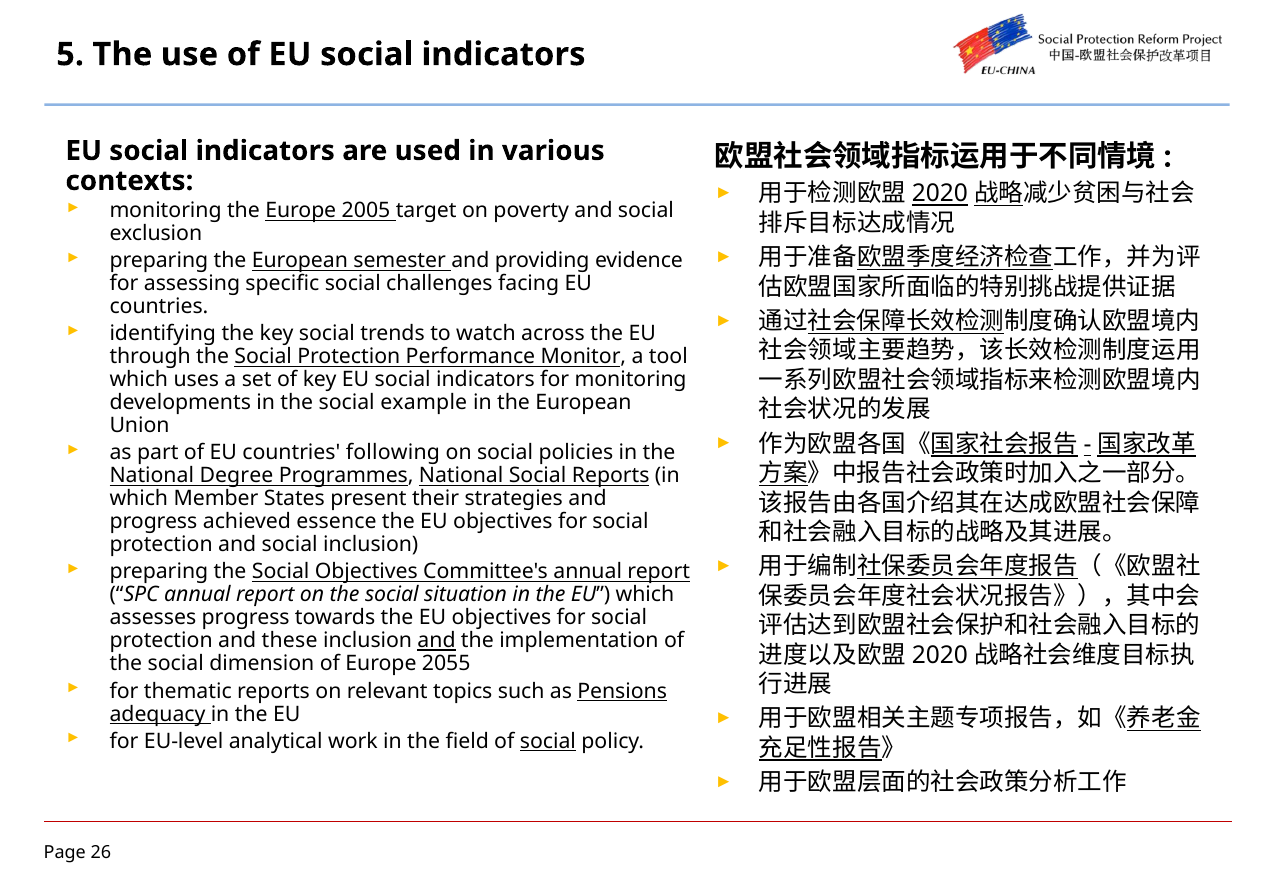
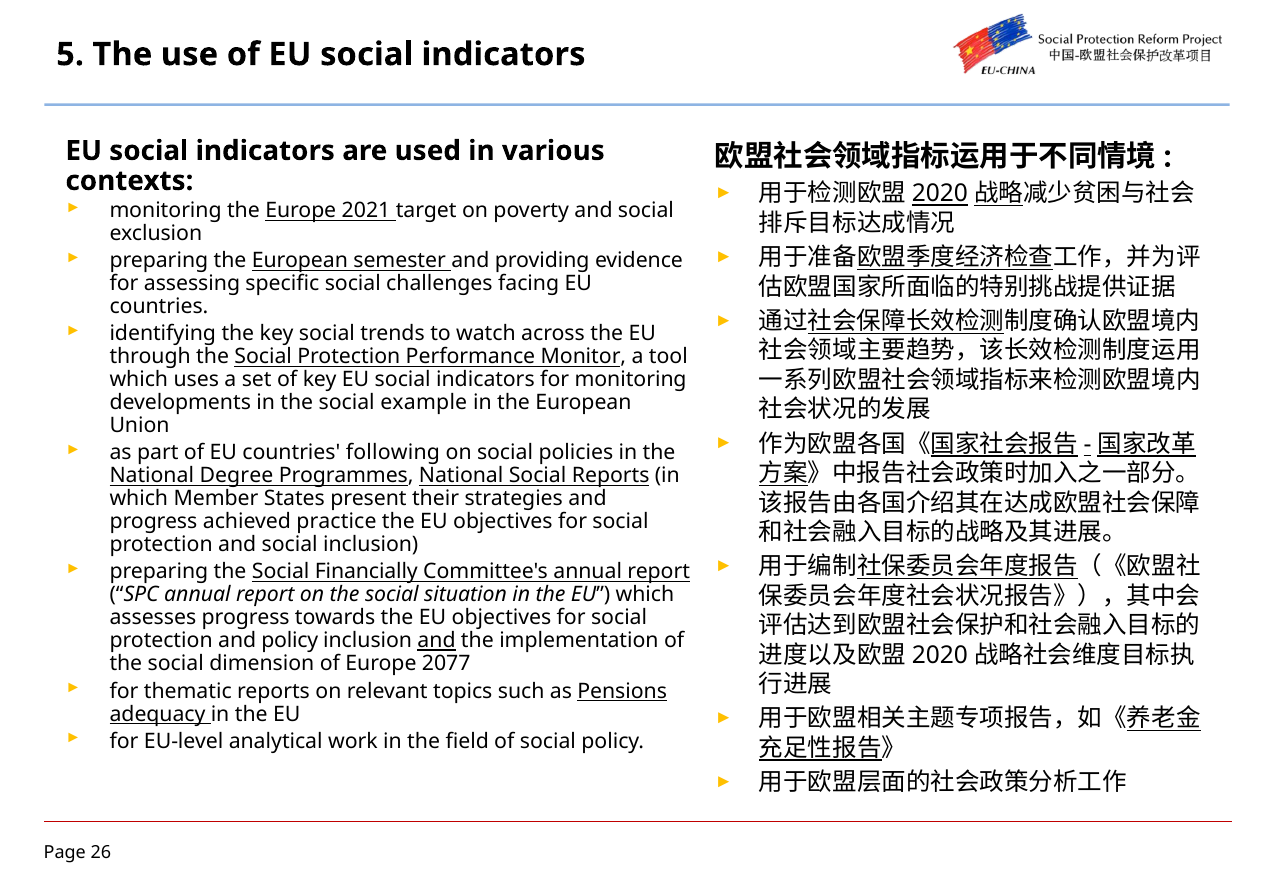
2005: 2005 -> 2021
essence: essence -> practice
Social Objectives: Objectives -> Financially
and these: these -> policy
2055: 2055 -> 2077
social at (548, 741) underline: present -> none
